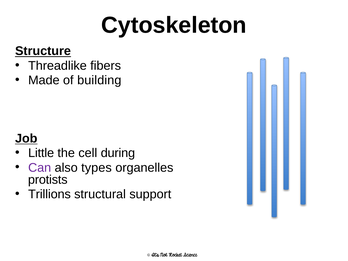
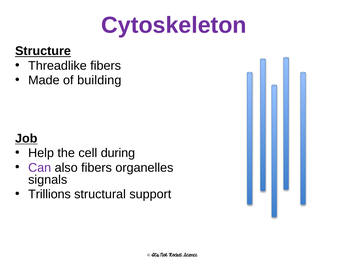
Cytoskeleton colour: black -> purple
Little: Little -> Help
also types: types -> fibers
protists: protists -> signals
